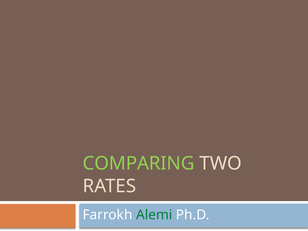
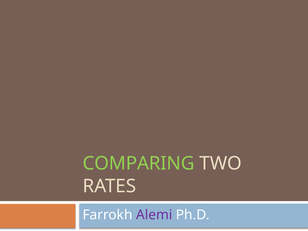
Alemi colour: green -> purple
